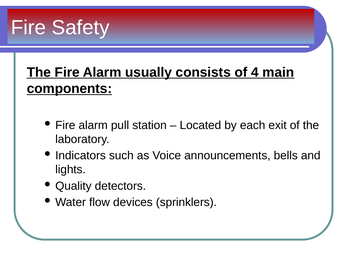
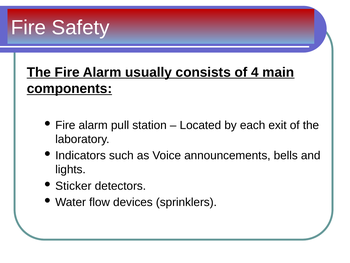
Quality: Quality -> Sticker
